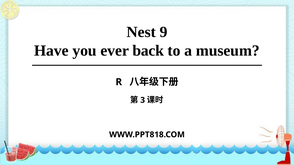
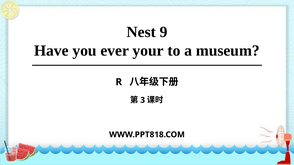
back: back -> your
